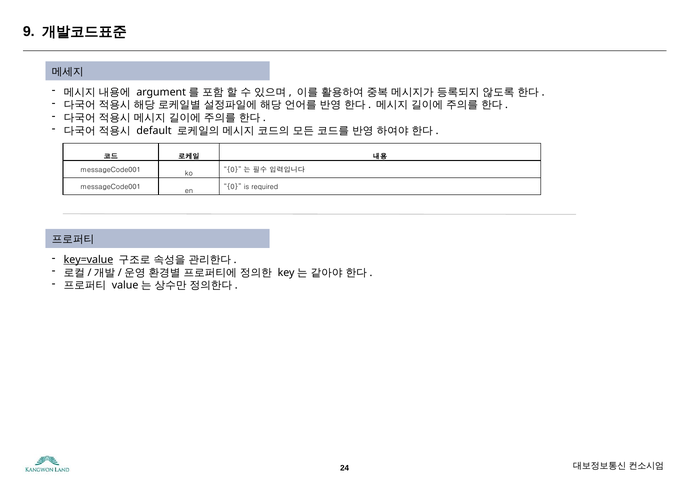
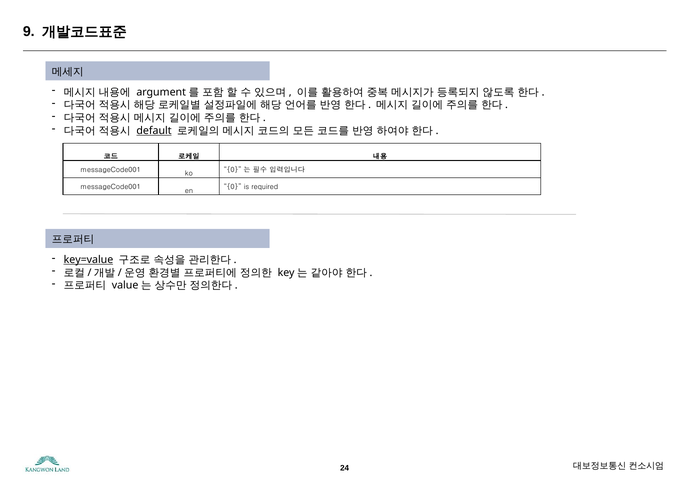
default underline: none -> present
